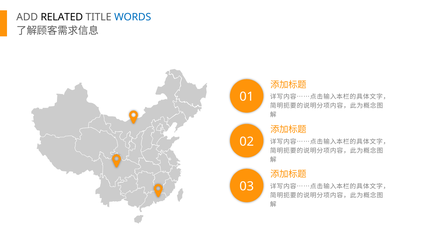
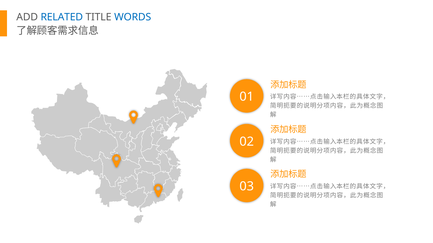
RELATED colour: black -> blue
